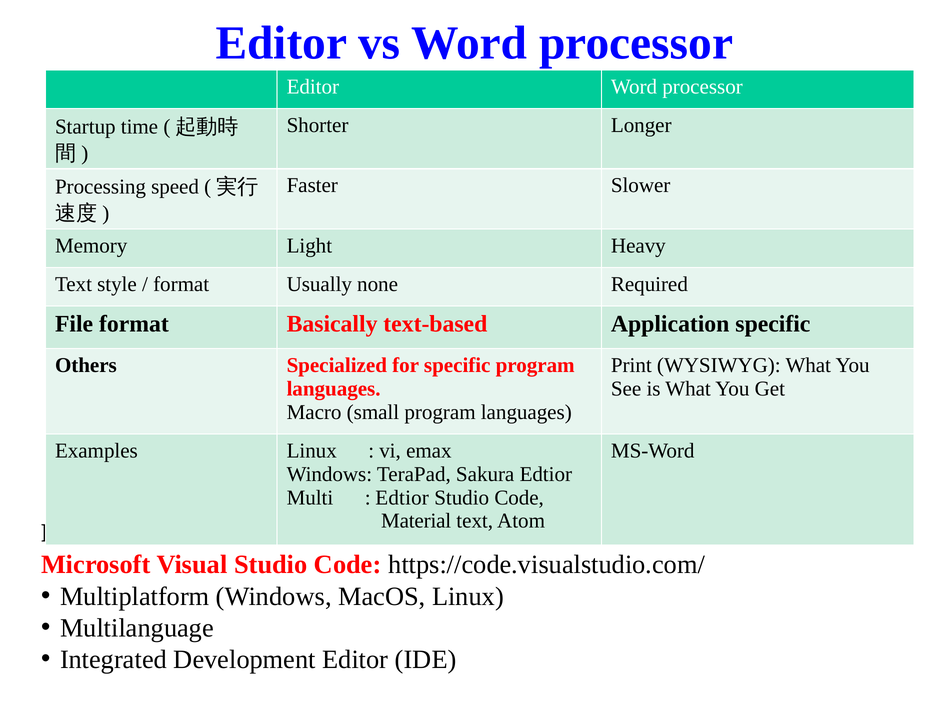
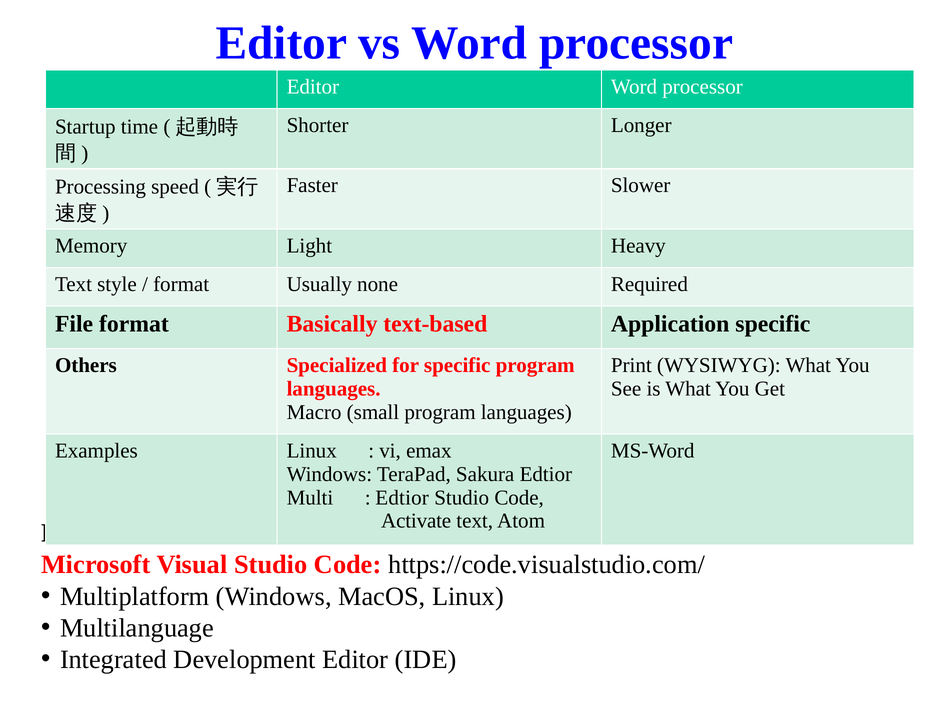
Material: Material -> Activate
